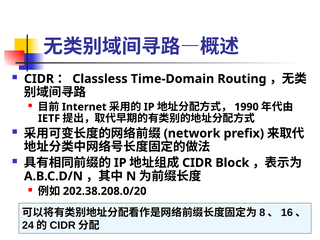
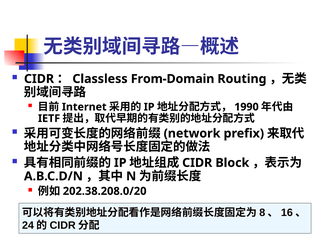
Time-Domain: Time-Domain -> From-Domain
